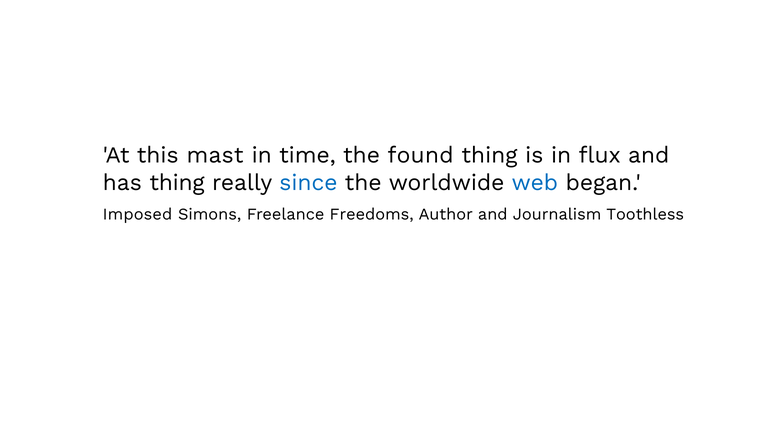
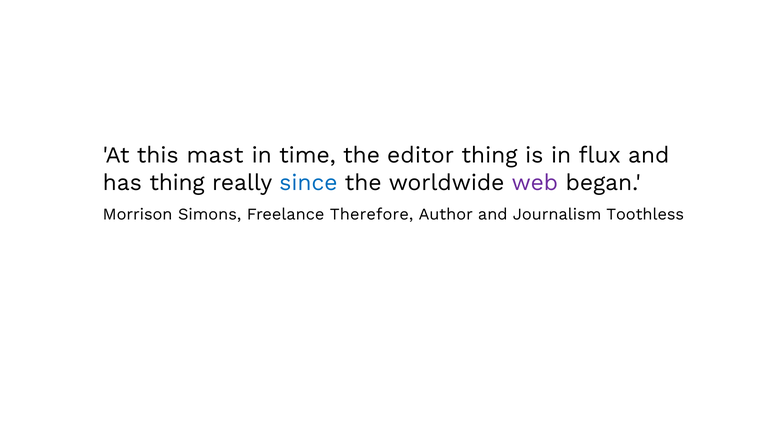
found: found -> editor
web colour: blue -> purple
Imposed: Imposed -> Morrison
Freedoms: Freedoms -> Therefore
